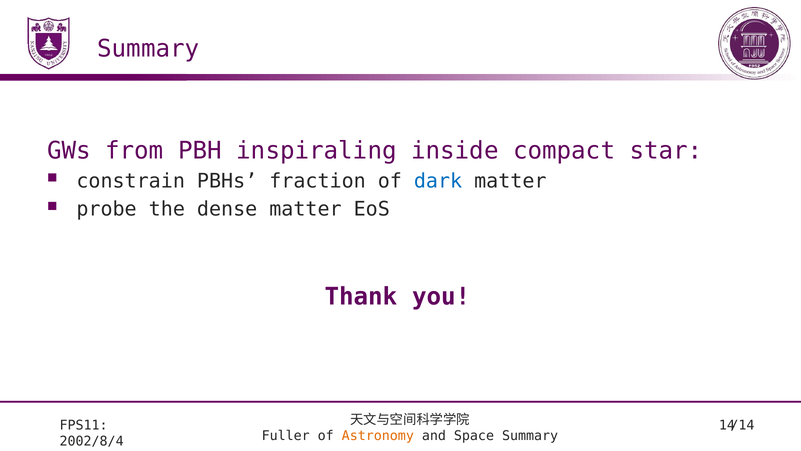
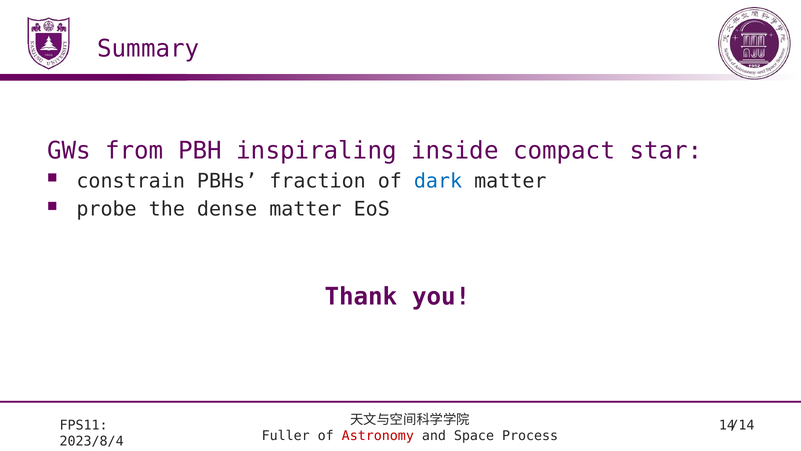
Astronomy colour: orange -> red
Space Summary: Summary -> Process
2002/8/4: 2002/8/4 -> 2023/8/4
